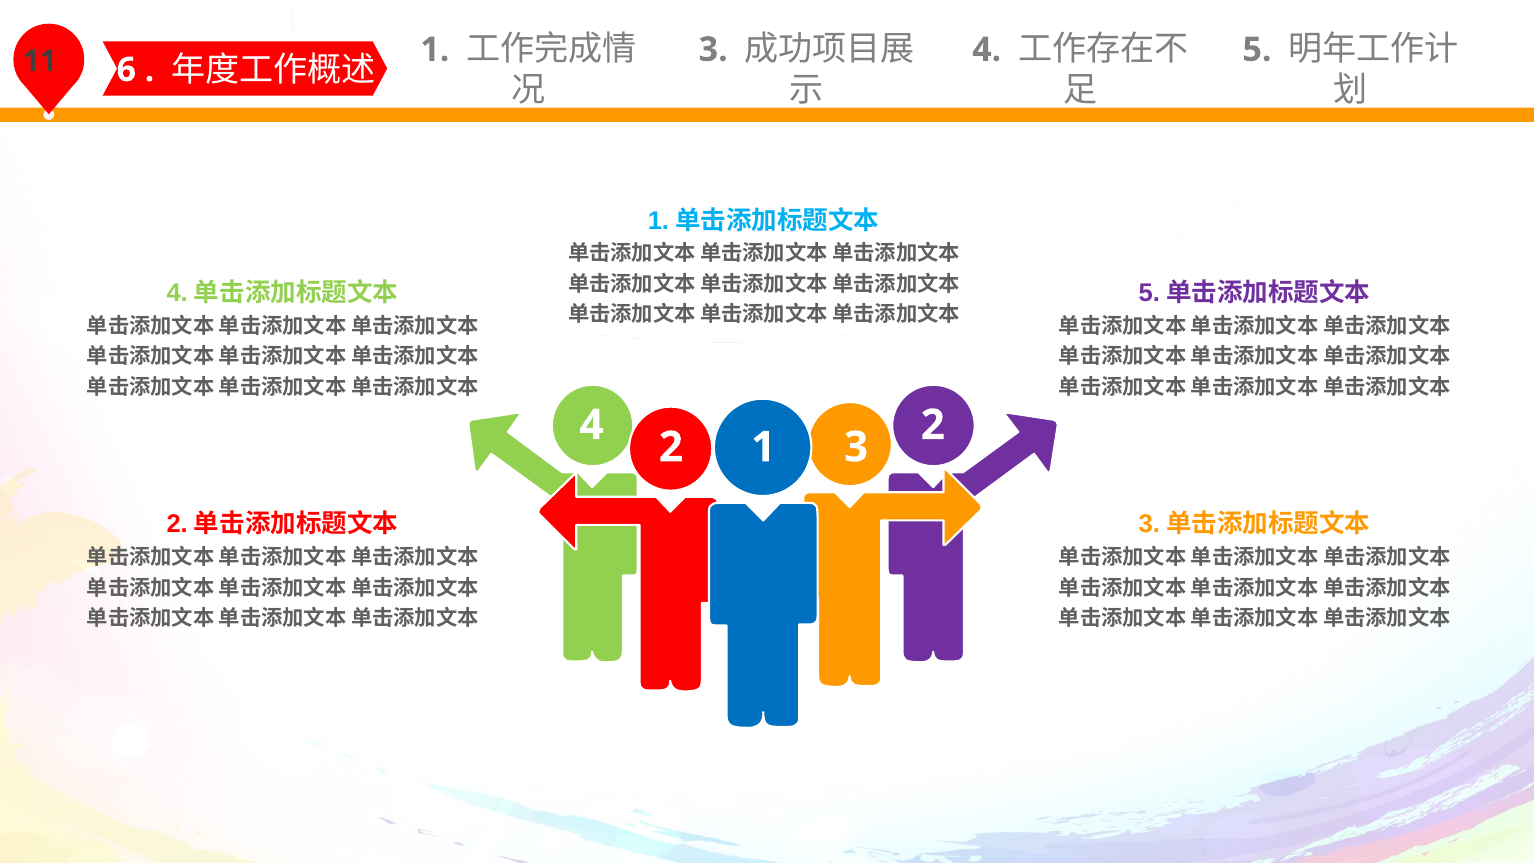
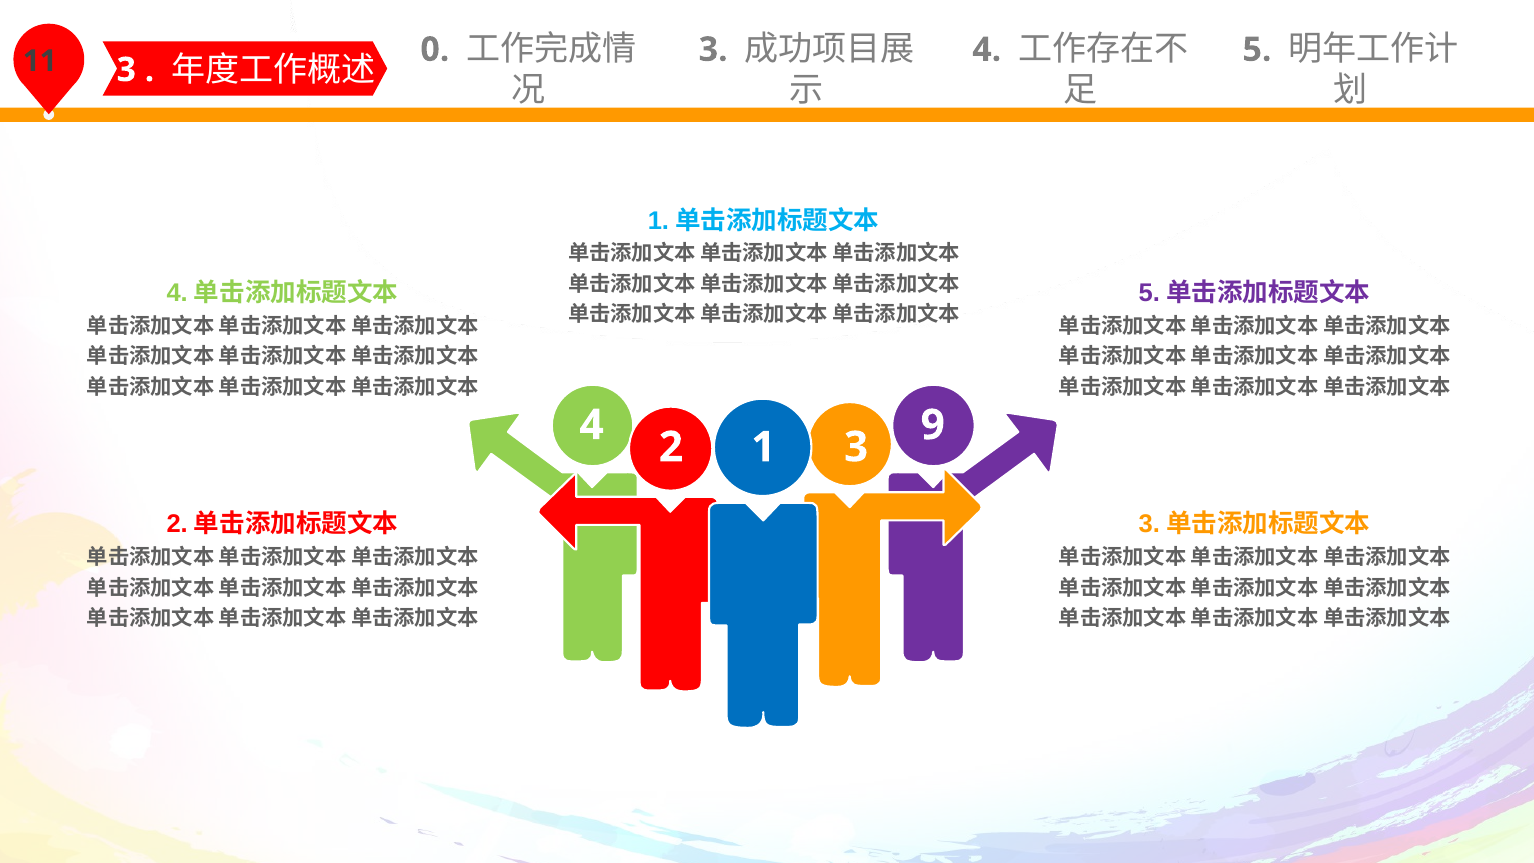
6 at (126, 70): 6 -> 3
1 at (435, 50): 1 -> 0
4 2: 2 -> 9
